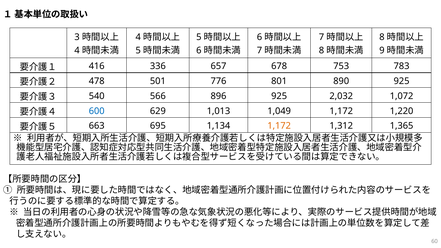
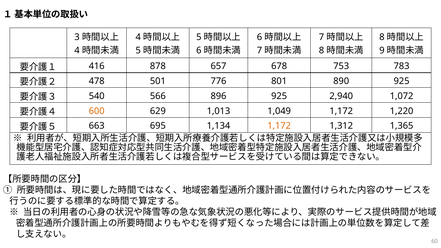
336: 336 -> 878
2,032: 2,032 -> 2,940
600 colour: blue -> orange
